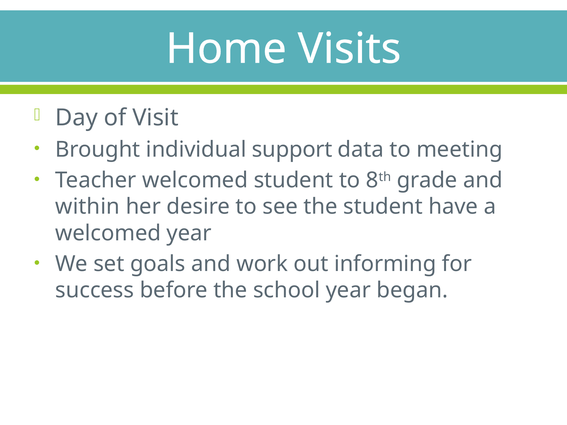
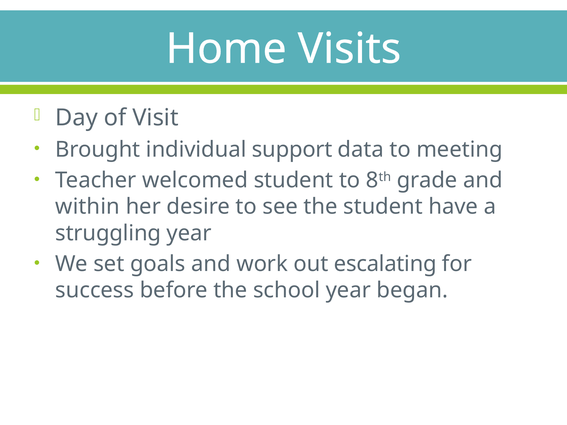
welcomed at (108, 233): welcomed -> struggling
informing: informing -> escalating
